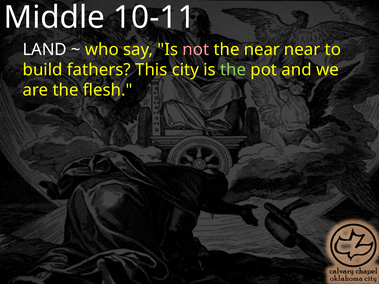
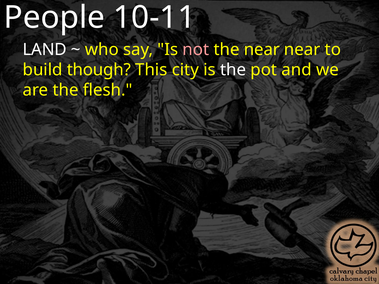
Middle: Middle -> People
fathers: fathers -> though
the at (233, 70) colour: light green -> white
